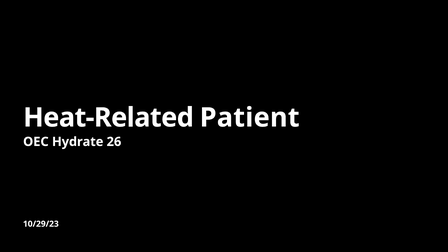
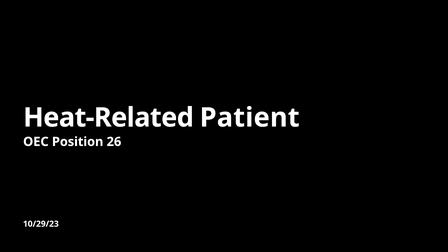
Hydrate: Hydrate -> Position
